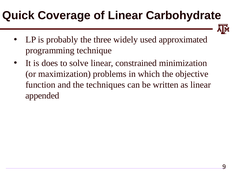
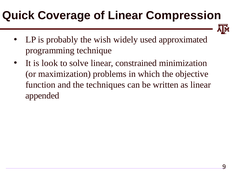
Carbohydrate: Carbohydrate -> Compression
three: three -> wish
does: does -> look
